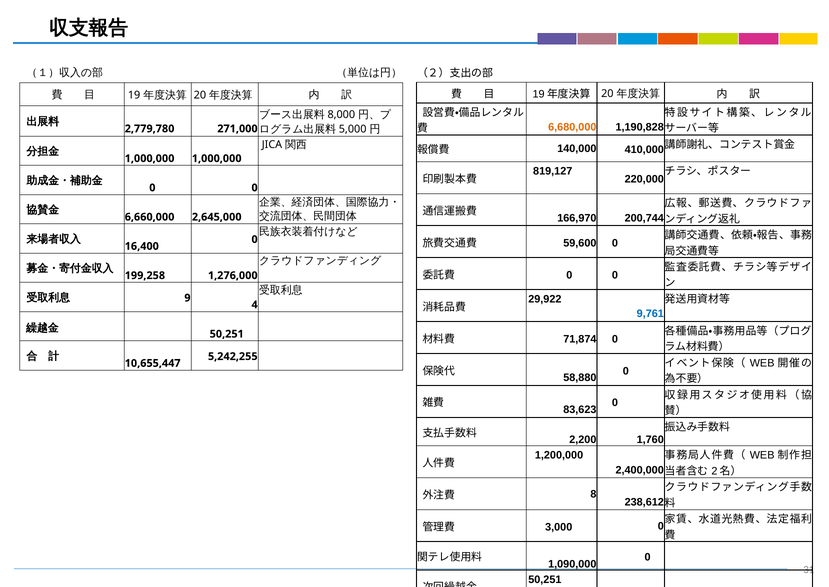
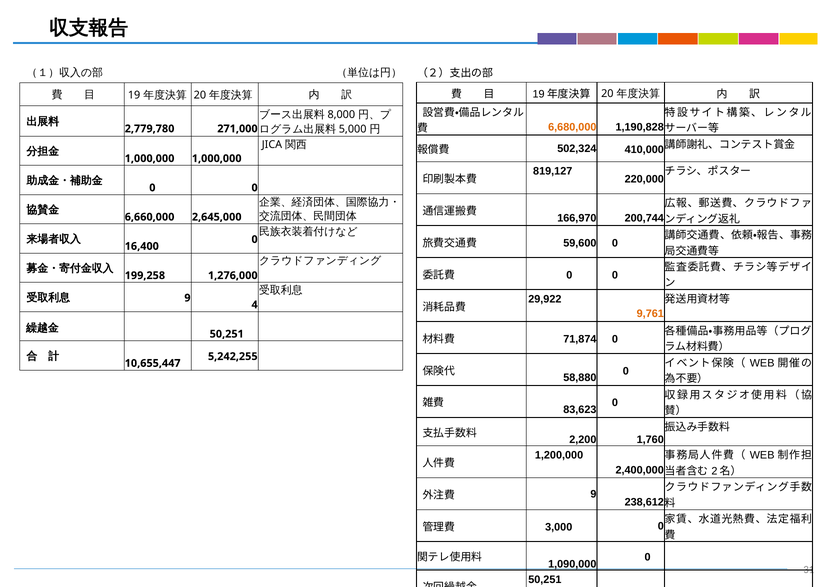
140,000: 140,000 -> 502,324
9,761 colour: blue -> orange
8 at (593, 494): 8 -> 9
